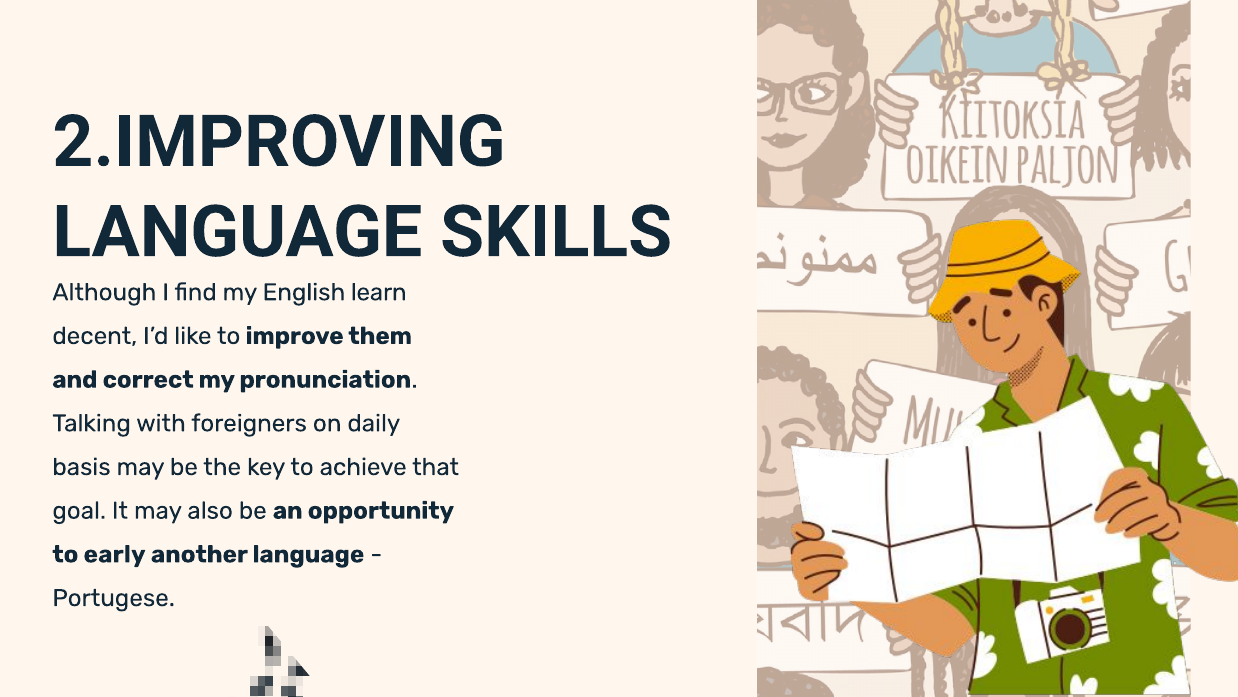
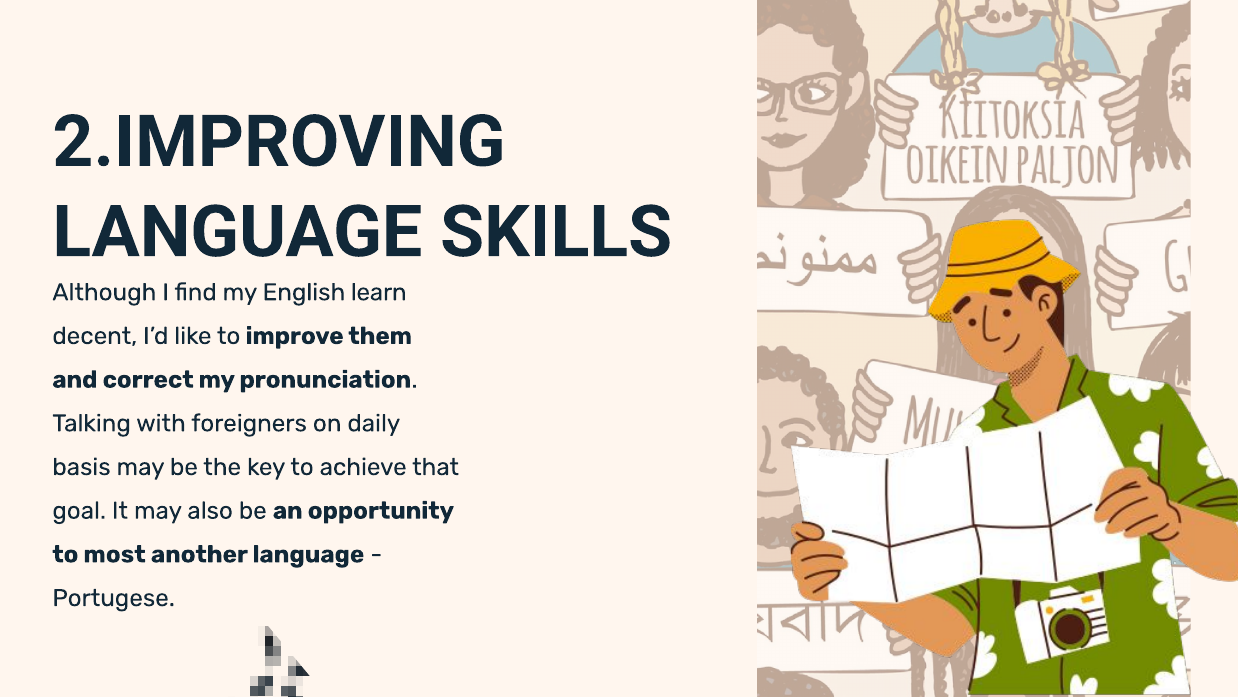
early: early -> most
